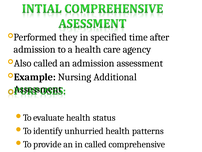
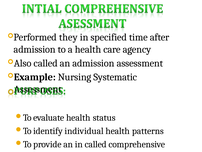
Additional: Additional -> Systematic
unhurried: unhurried -> individual
